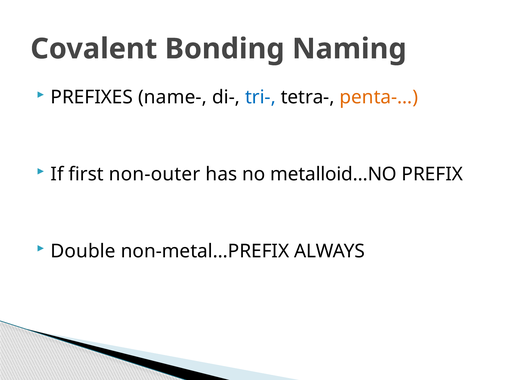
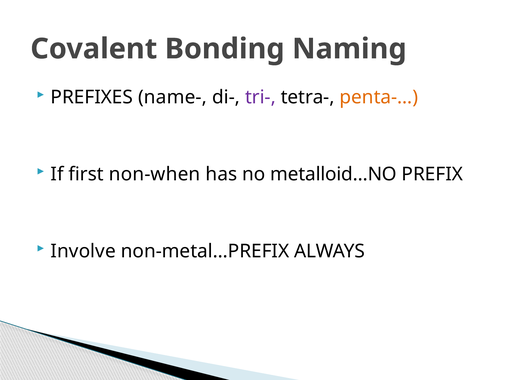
tri- colour: blue -> purple
non-outer: non-outer -> non-when
Double: Double -> Involve
